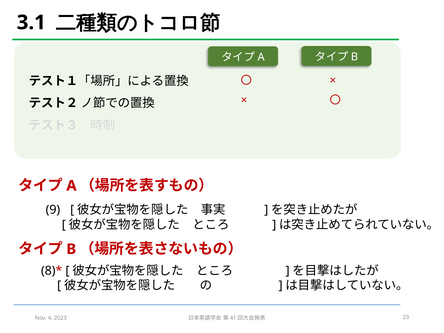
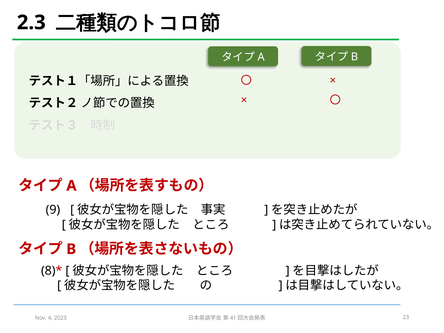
3.1: 3.1 -> 2.3
